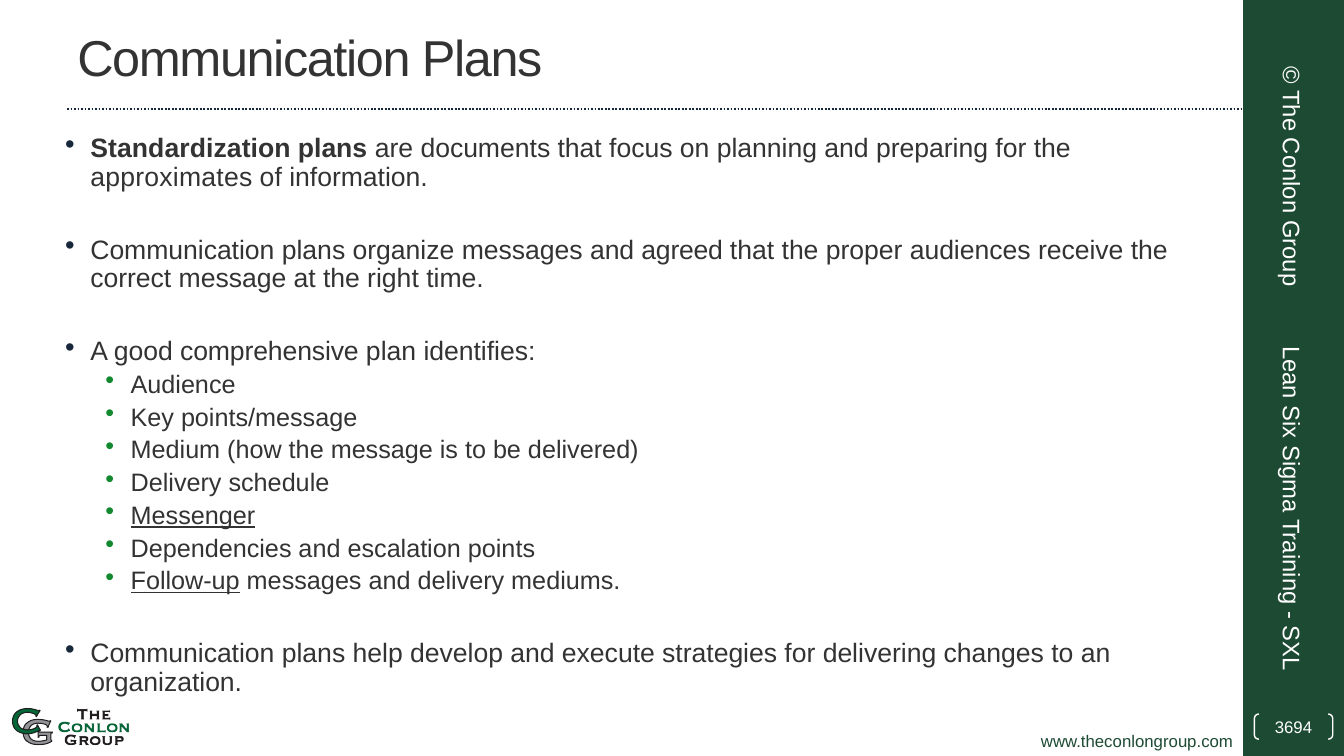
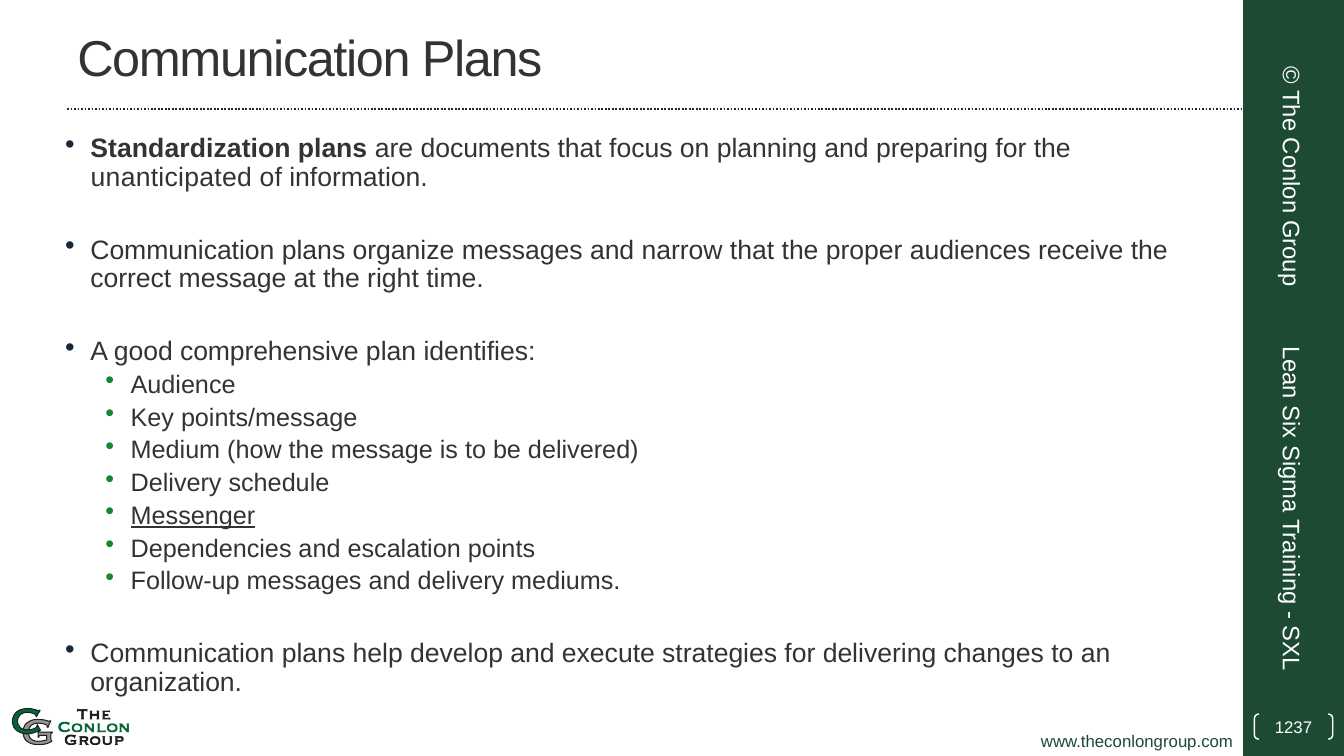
approximates: approximates -> unanticipated
agreed: agreed -> narrow
Follow-up underline: present -> none
3694: 3694 -> 1237
